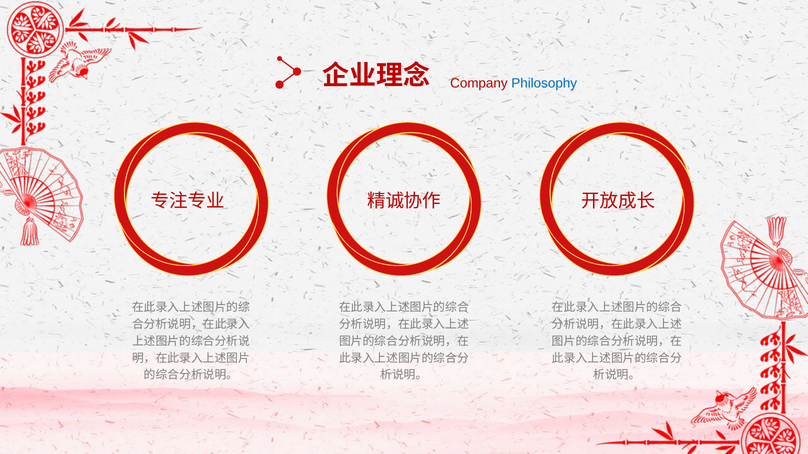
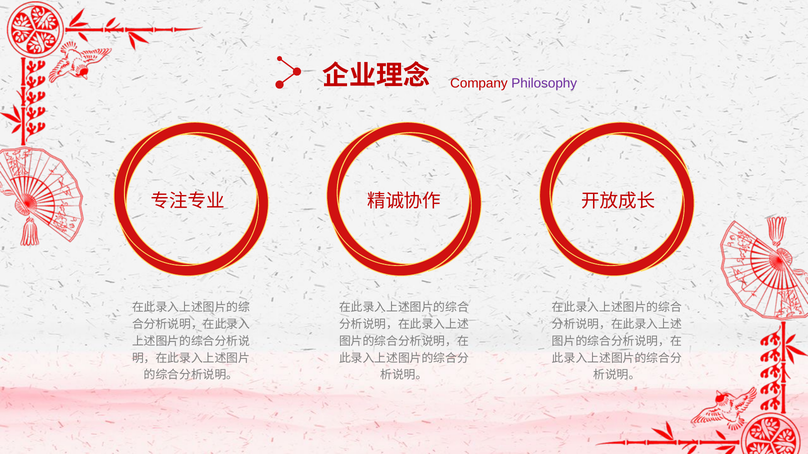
Philosophy colour: blue -> purple
